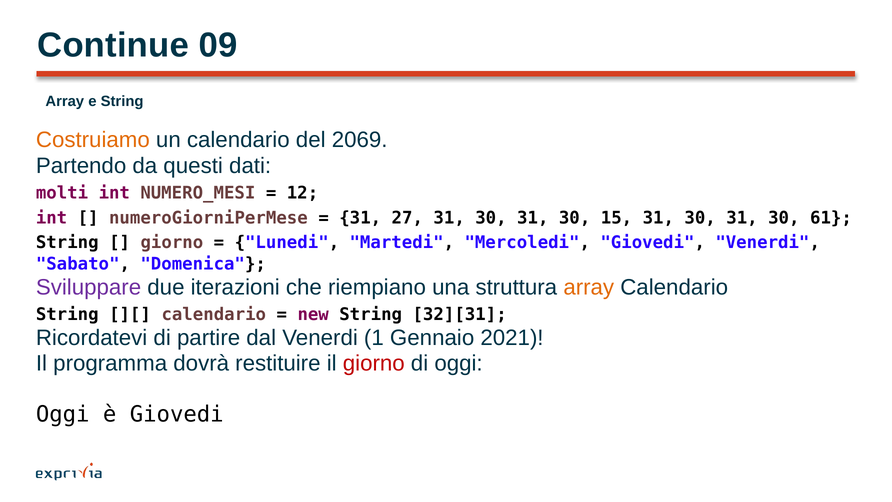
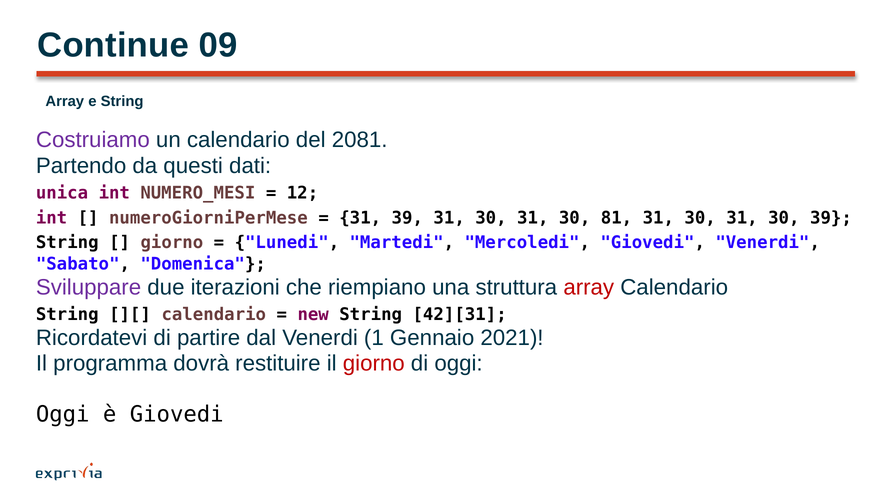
Costruiamo colour: orange -> purple
2069: 2069 -> 2081
molti: molti -> unica
31 27: 27 -> 39
15: 15 -> 81
30 61: 61 -> 39
array at (589, 287) colour: orange -> red
32][31: 32][31 -> 42][31
